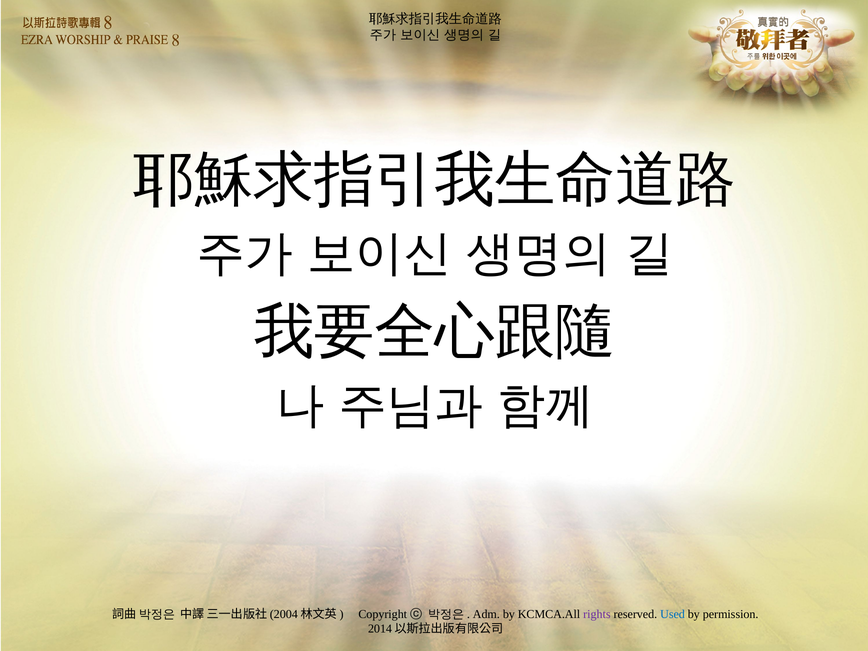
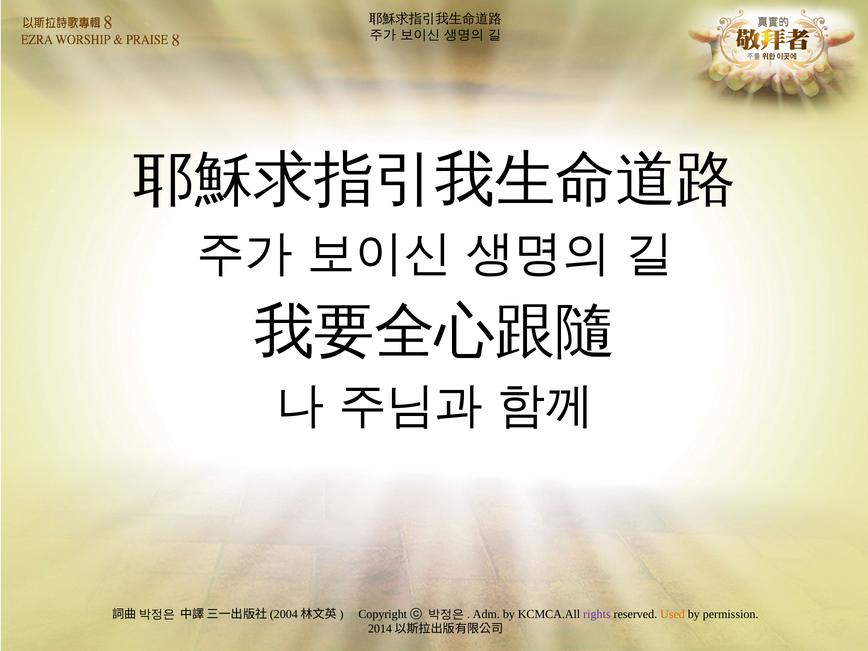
Used colour: blue -> orange
